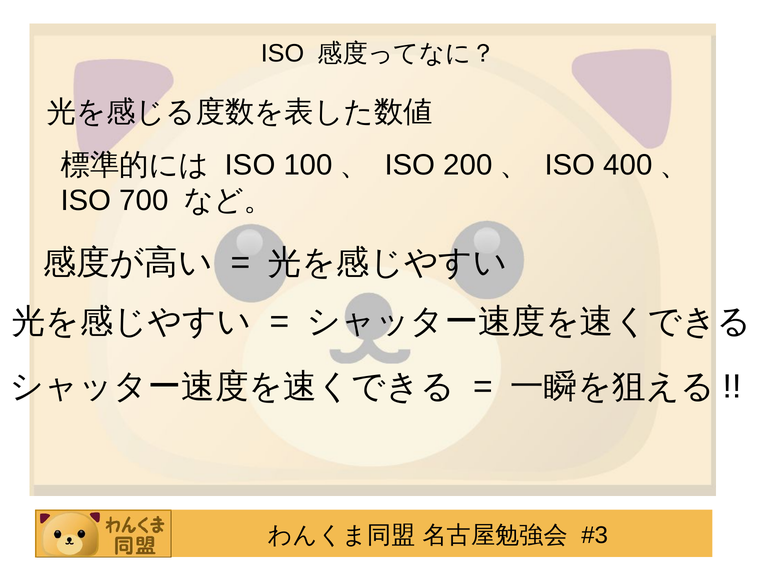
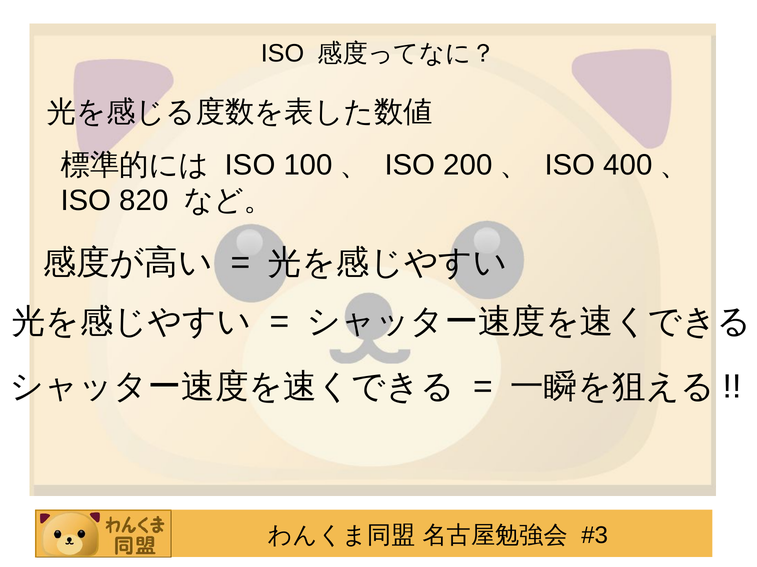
700: 700 -> 820
